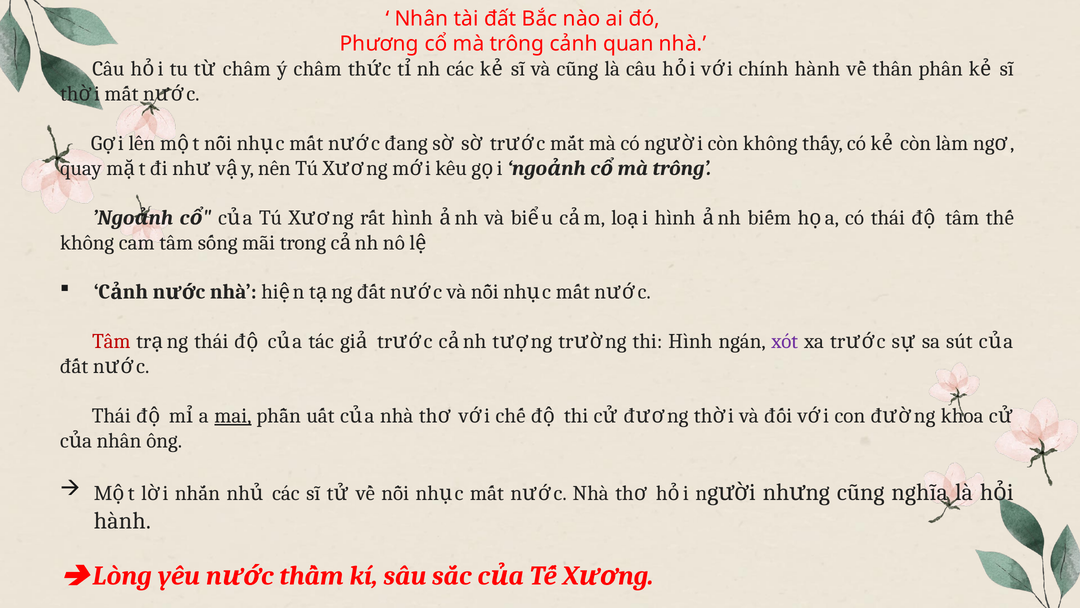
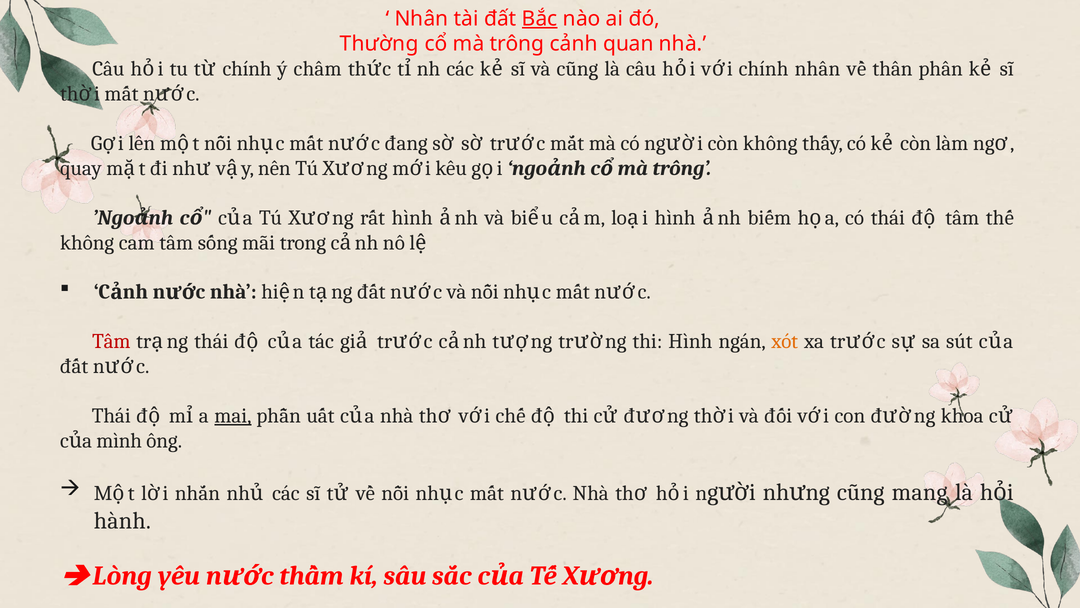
Bắc underline: none -> present
Phương: Phương -> Thường
châm at (247, 69): châm -> chính
chính hành: hành -> nhân
xót colour: purple -> orange
nhân at (119, 441): nhân -> mình
nghĩa: nghĩa -> mang
